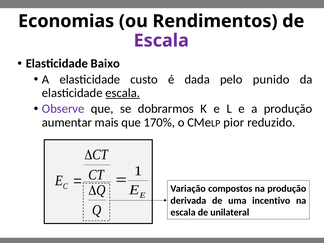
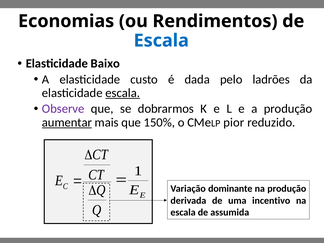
Escala at (161, 41) colour: purple -> blue
punido: punido -> ladrões
aumentar underline: none -> present
170%: 170% -> 150%
compostos: compostos -> dominante
unilateral: unilateral -> assumida
